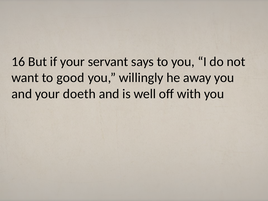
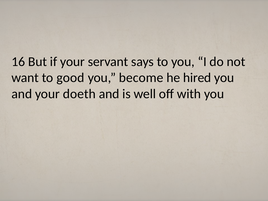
willingly: willingly -> become
away: away -> hired
